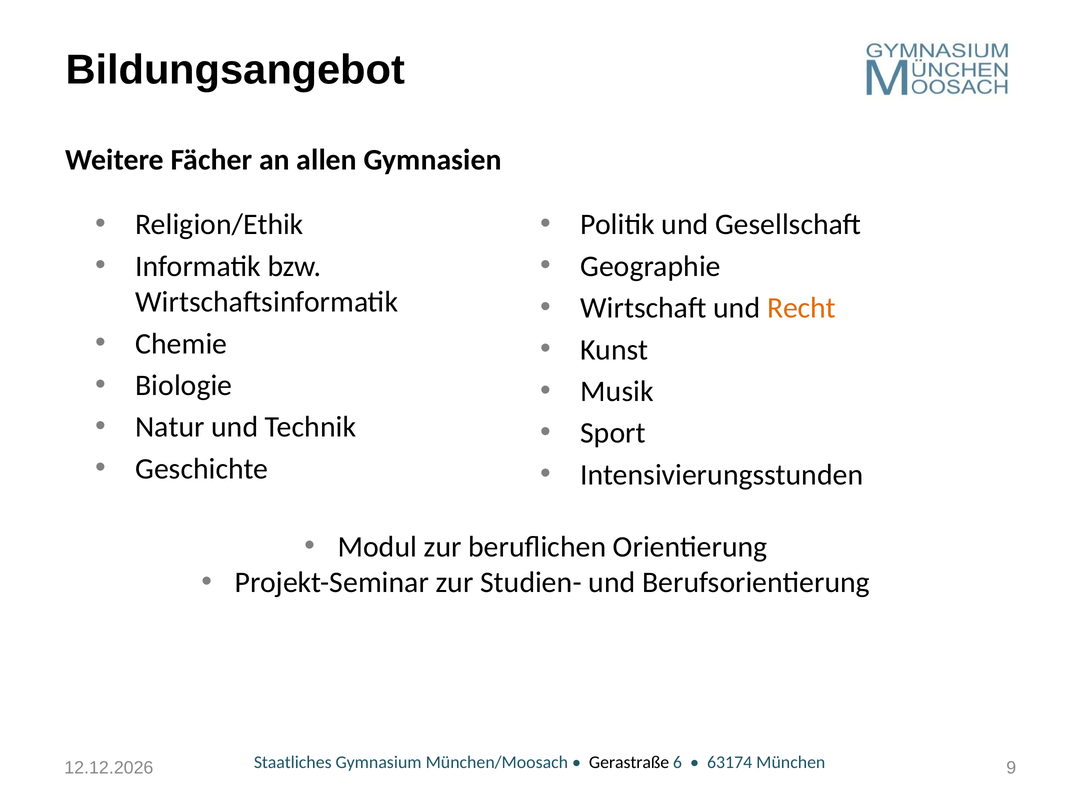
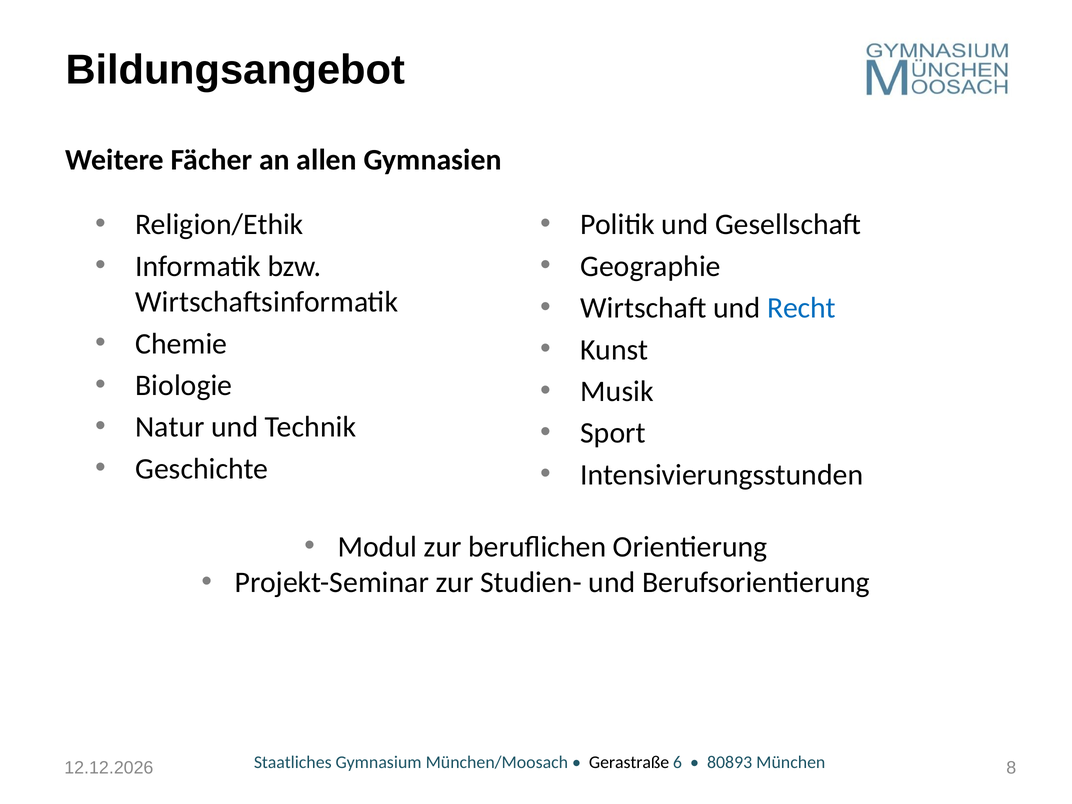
Recht colour: orange -> blue
63174: 63174 -> 80893
9: 9 -> 8
